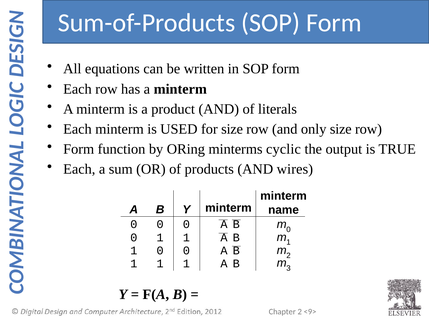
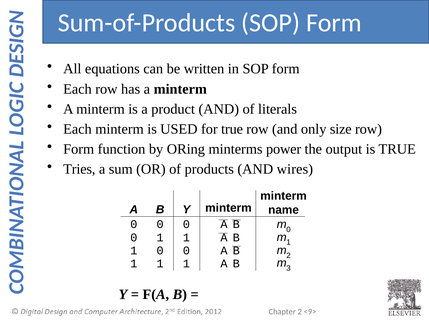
for size: size -> true
cyclic: cyclic -> power
Each at (79, 169): Each -> Tries
